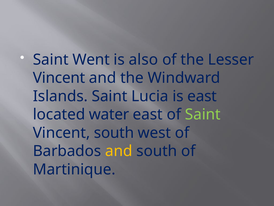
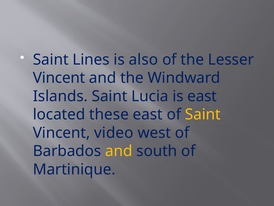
Went: Went -> Lines
water: water -> these
Saint at (203, 114) colour: light green -> yellow
Vincent south: south -> video
